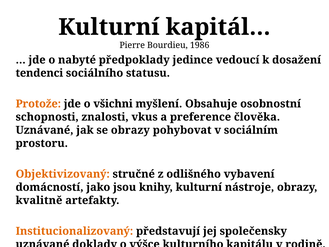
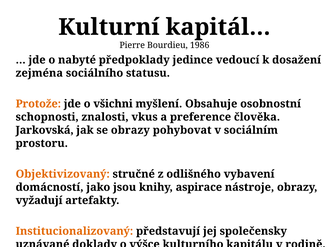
tendenci: tendenci -> zejména
Uznávané at (45, 130): Uznávané -> Jarkovská
knihy kulturní: kulturní -> aspirace
kvalitně: kvalitně -> vyžadují
